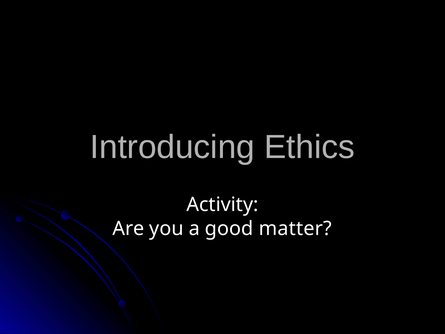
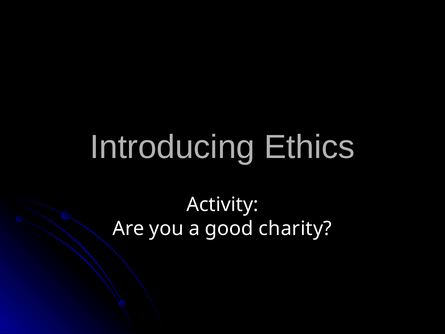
matter: matter -> charity
